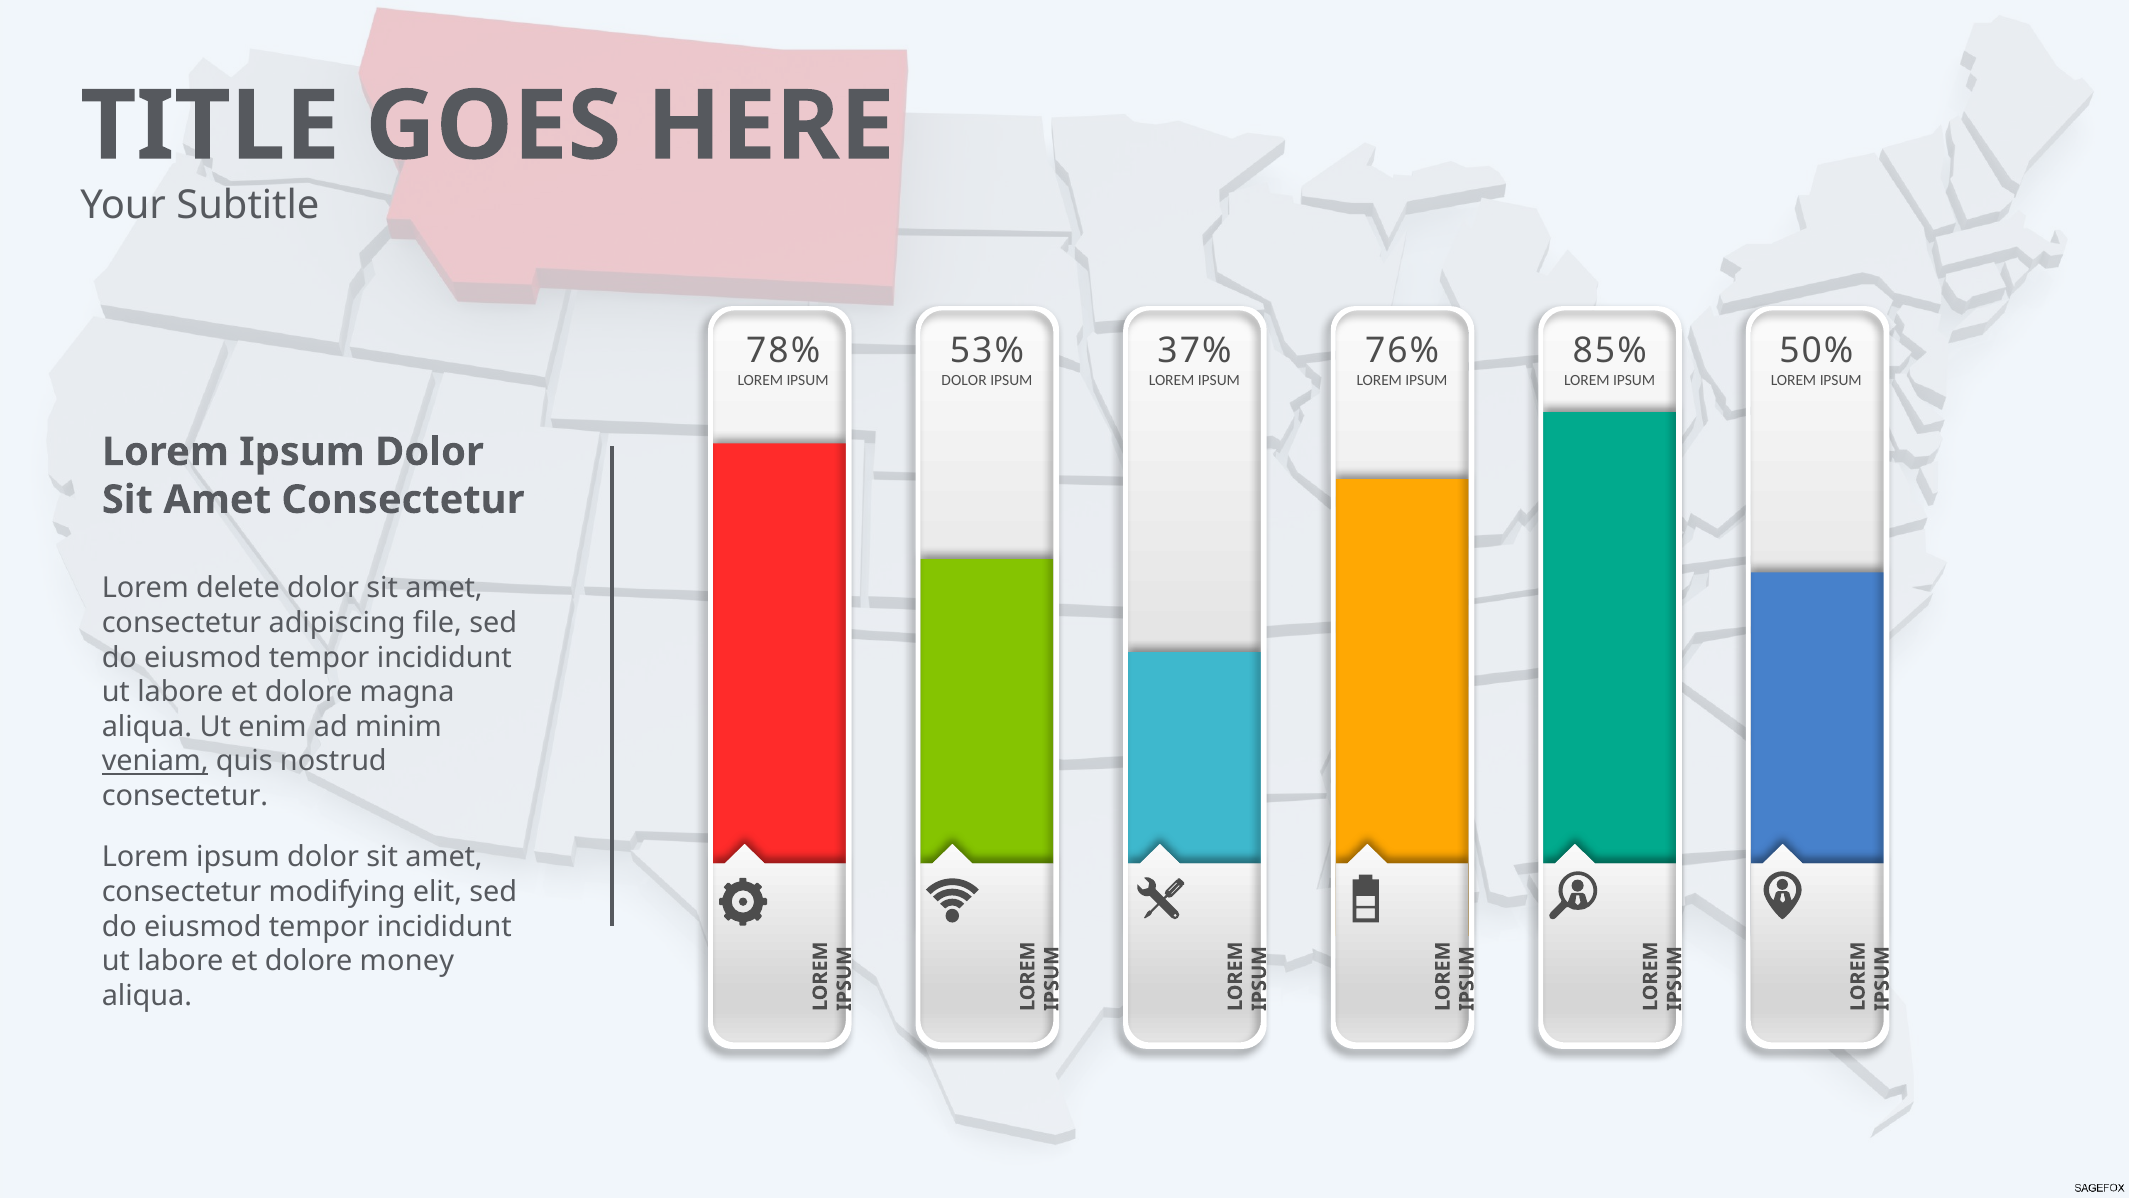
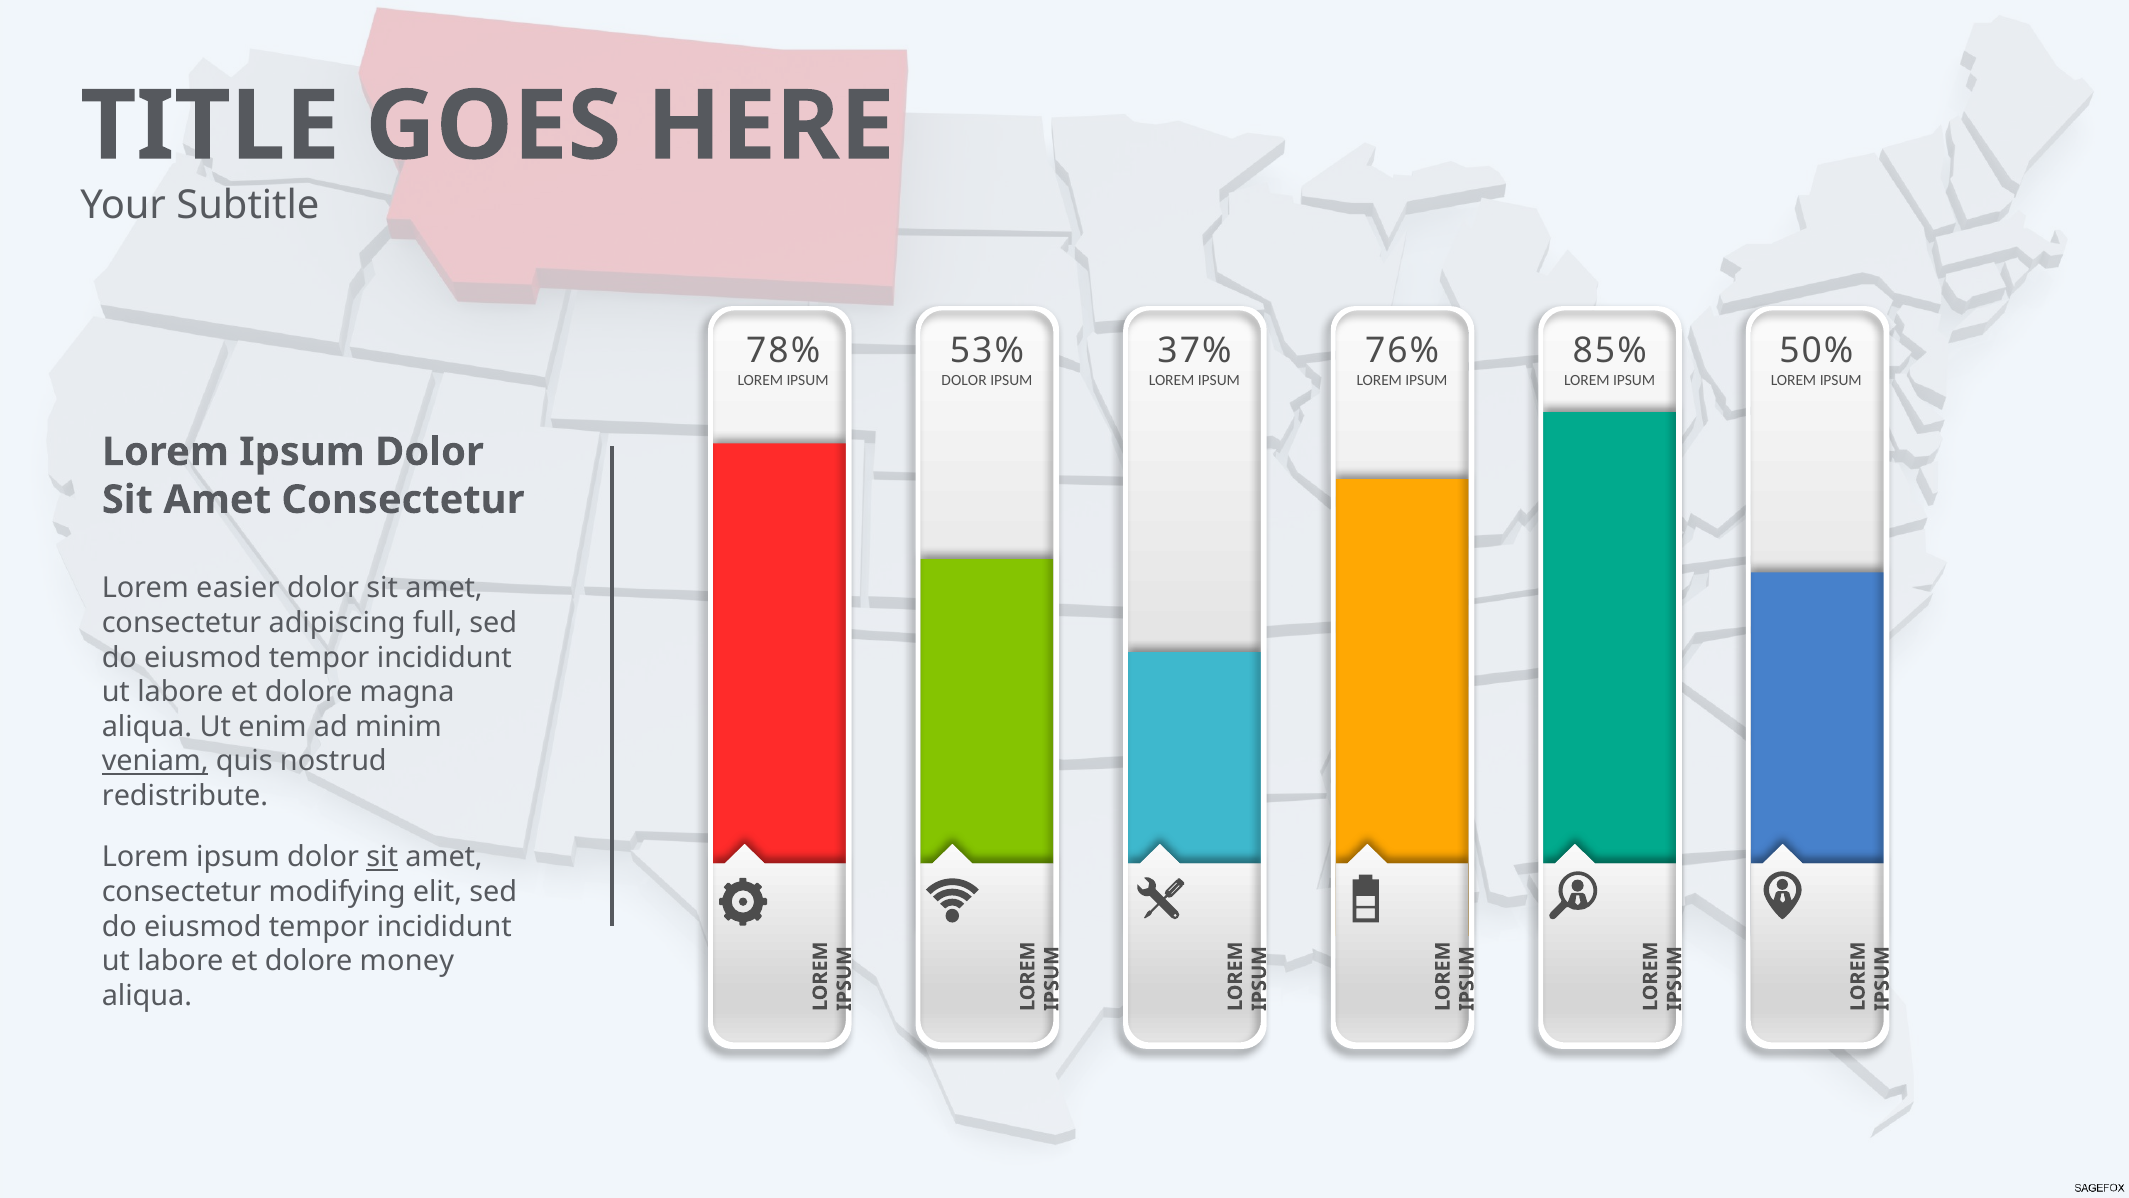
delete: delete -> easier
file: file -> full
consectetur at (185, 796): consectetur -> redistribute
sit at (382, 857) underline: none -> present
